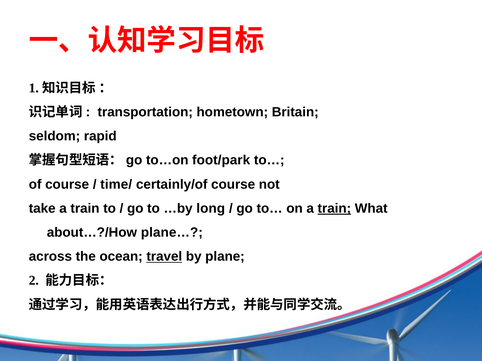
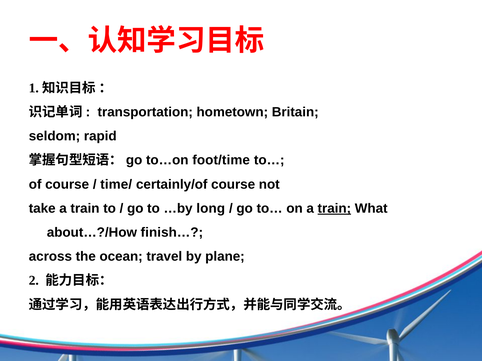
foot/park: foot/park -> foot/time
plane…: plane… -> finish…
travel underline: present -> none
